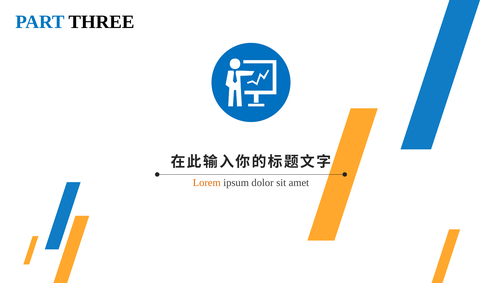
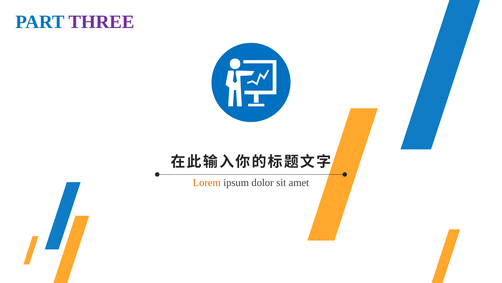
THREE colour: black -> purple
